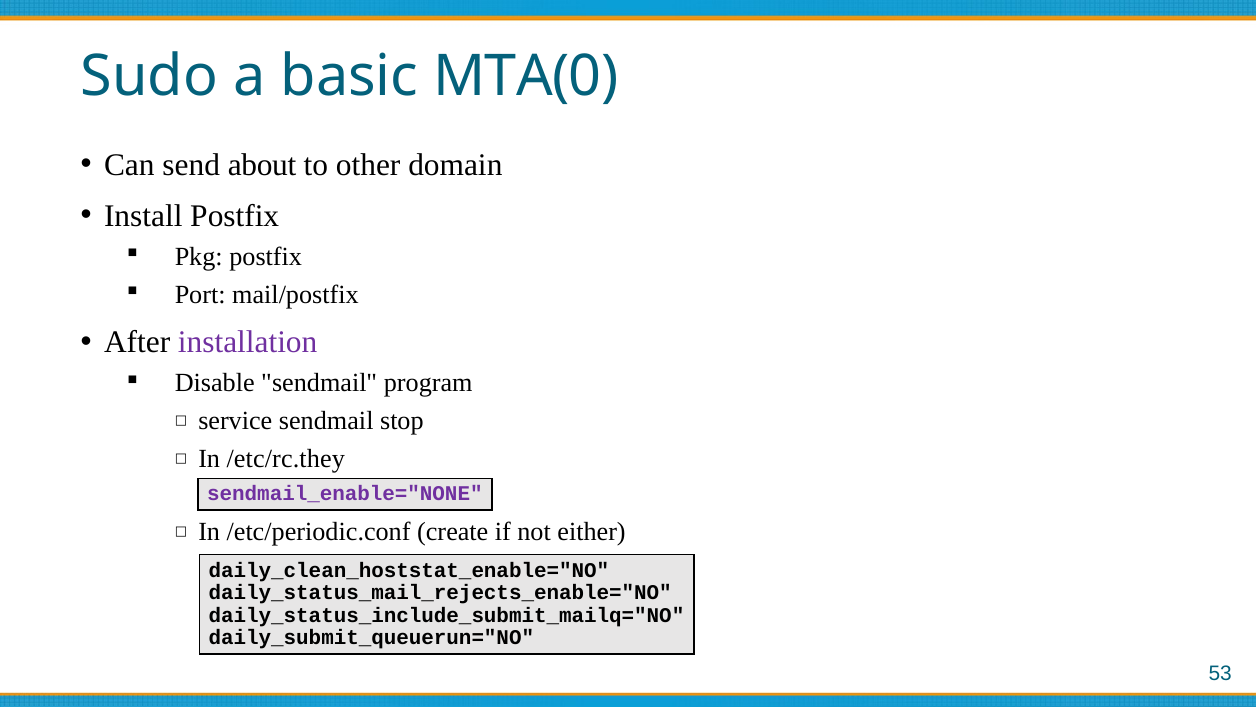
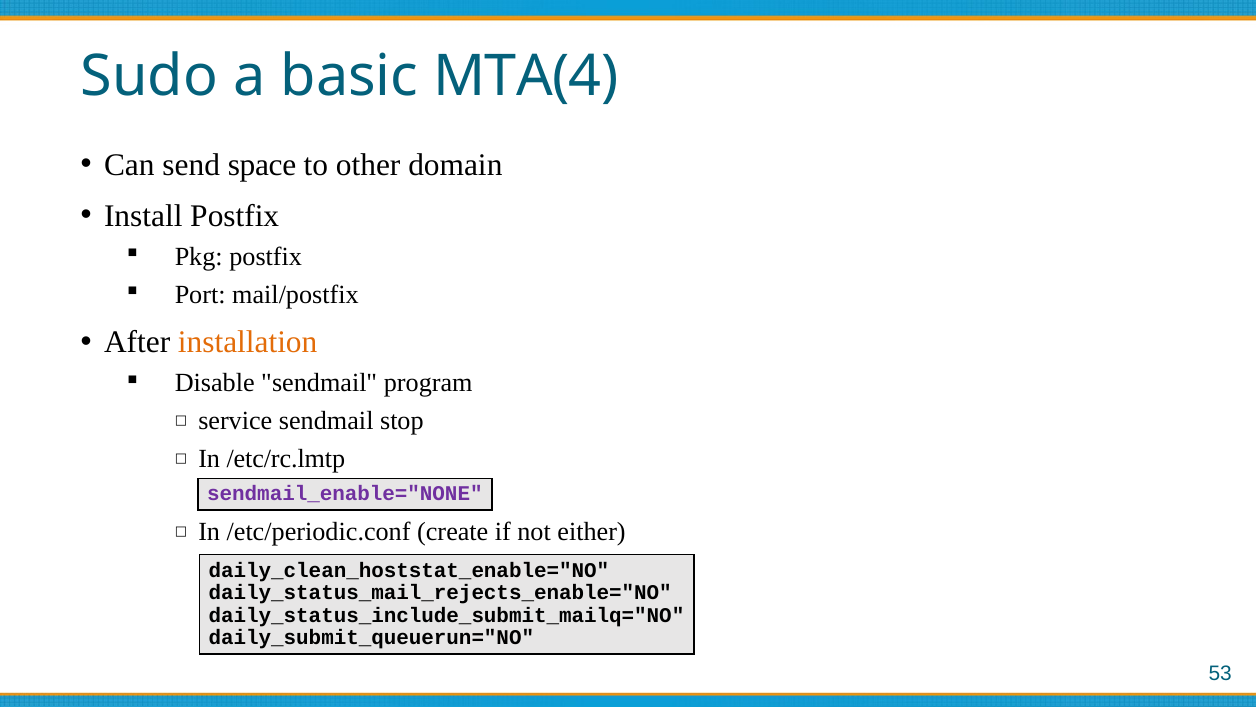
MTA(0: MTA(0 -> MTA(4
about: about -> space
installation colour: purple -> orange
/etc/rc.they: /etc/rc.they -> /etc/rc.lmtp
